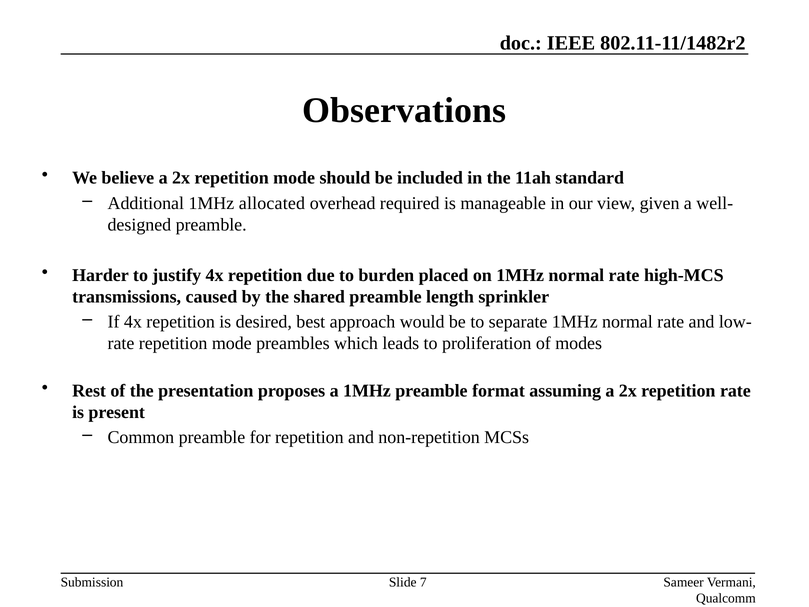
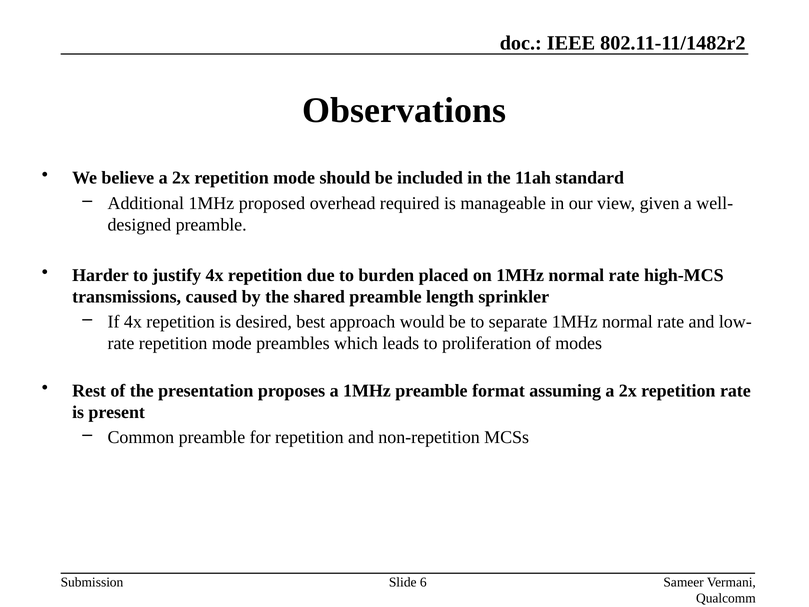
allocated: allocated -> proposed
7: 7 -> 6
